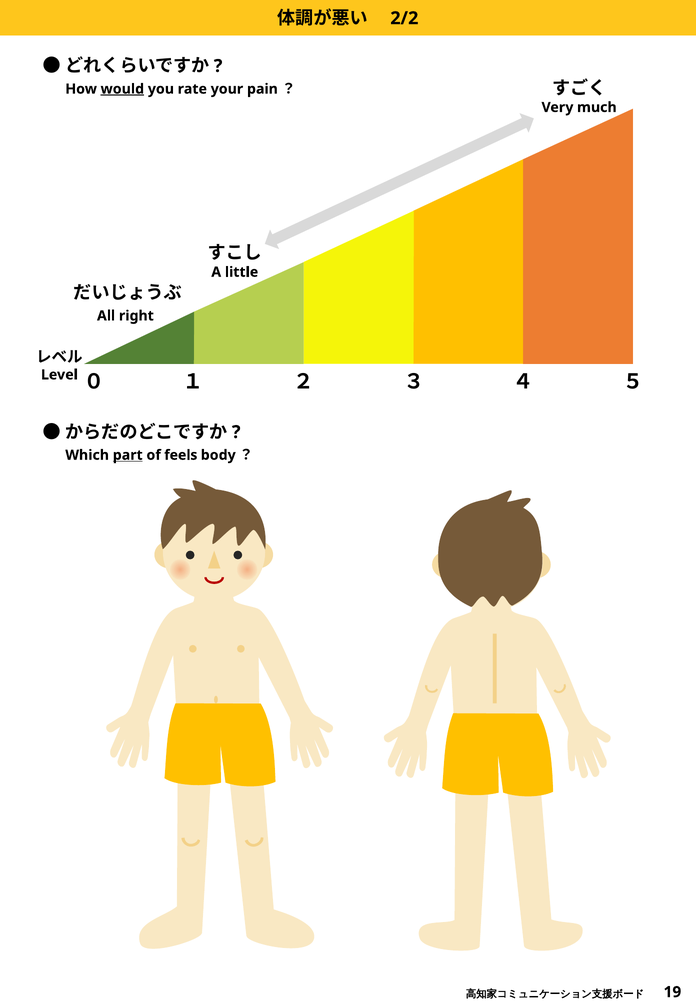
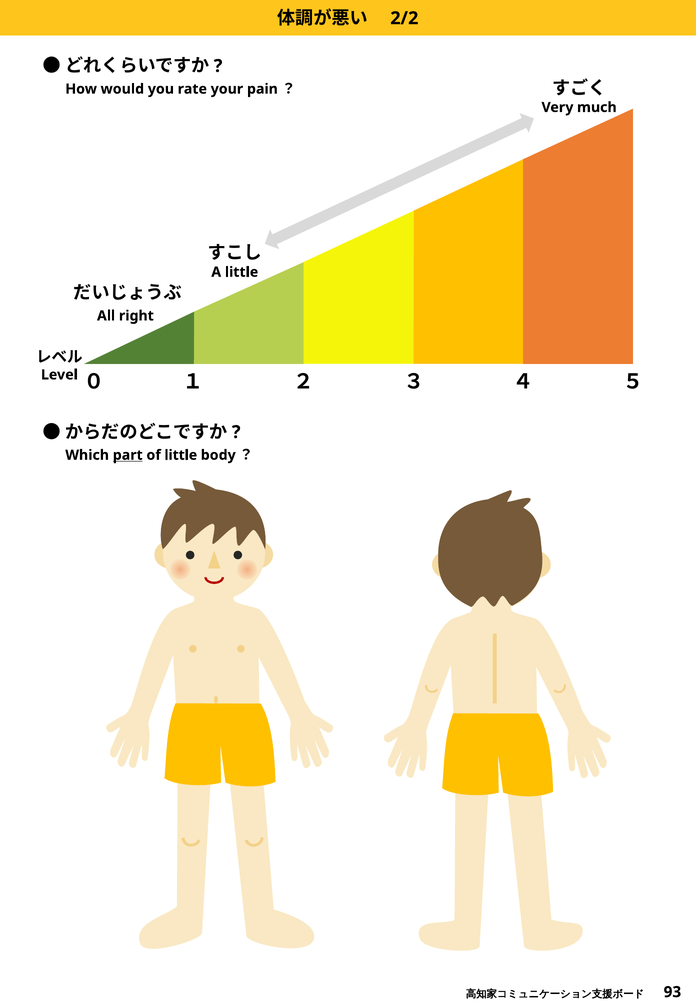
would underline: present -> none
of feels: feels -> little
19: 19 -> 93
